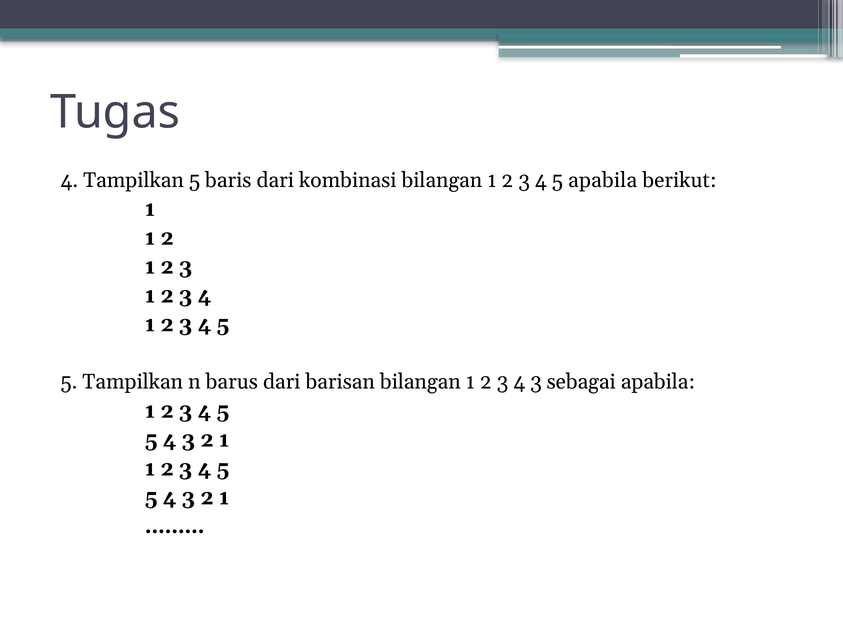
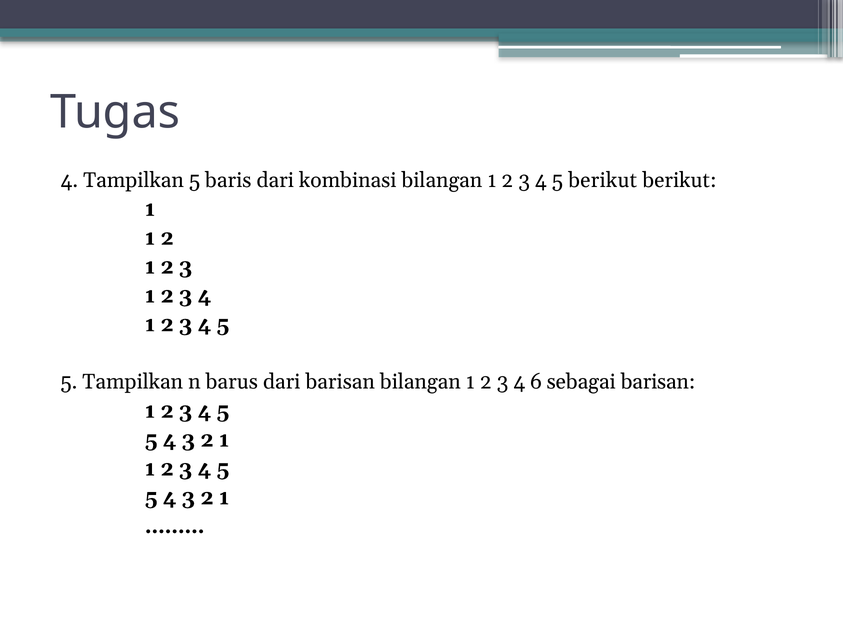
5 apabila: apabila -> berikut
3 4 3: 3 -> 6
sebagai apabila: apabila -> barisan
